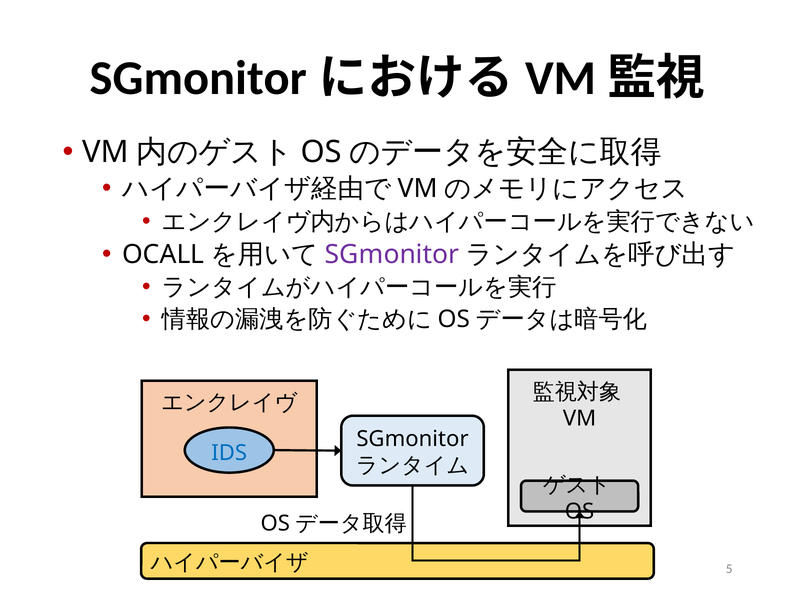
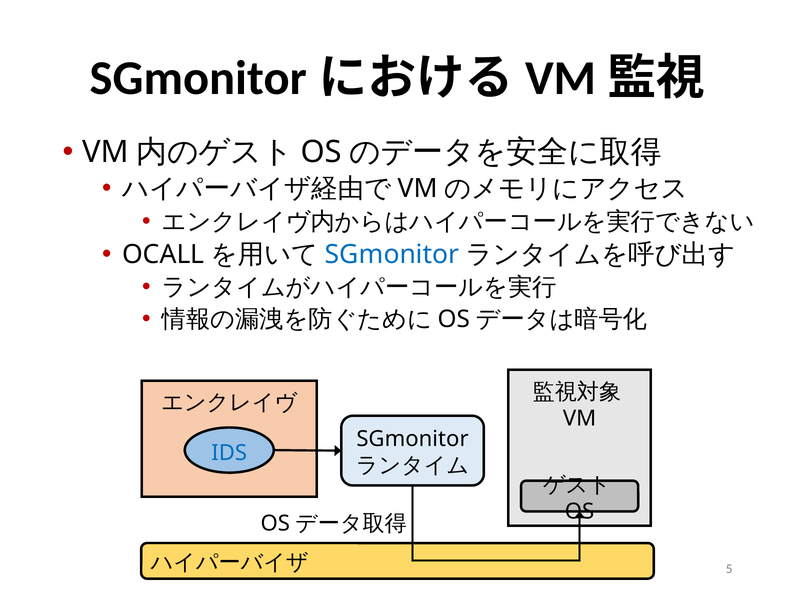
SGmonitor at (392, 255) colour: purple -> blue
